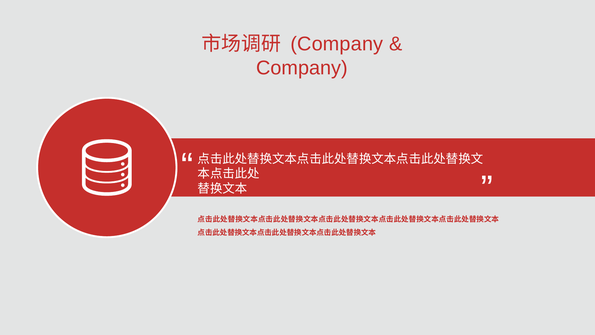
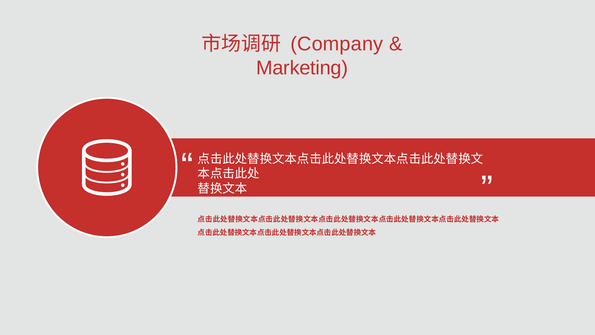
Company at (302, 68): Company -> Marketing
